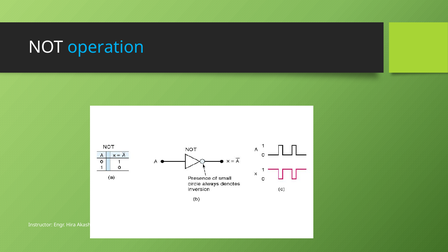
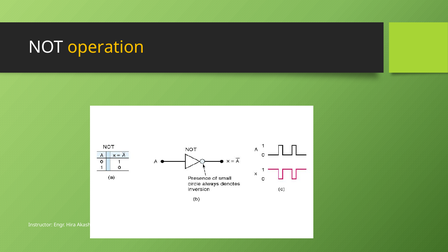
operation colour: light blue -> yellow
